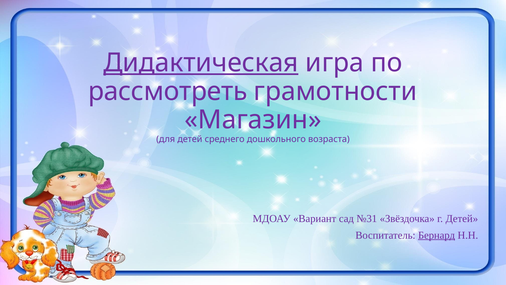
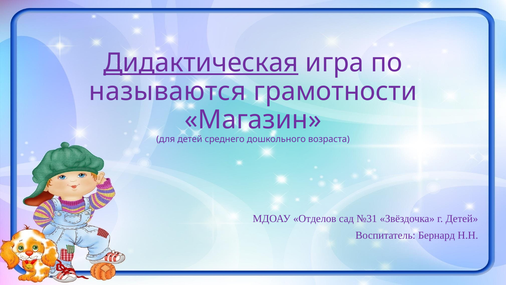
рассмотреть: рассмотреть -> называются
Вариант: Вариант -> Отделов
Бернард underline: present -> none
